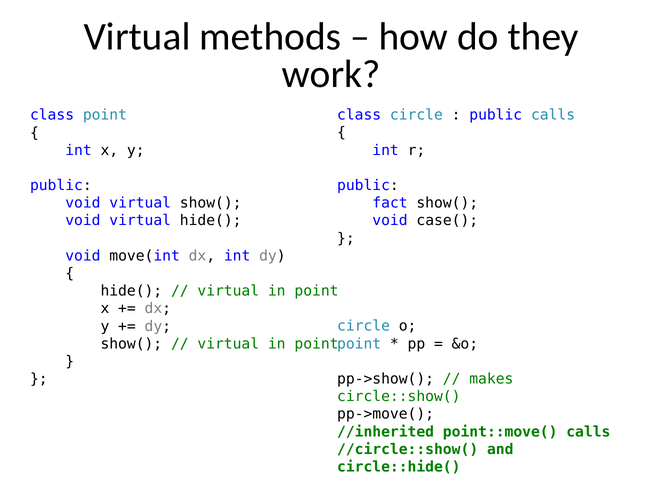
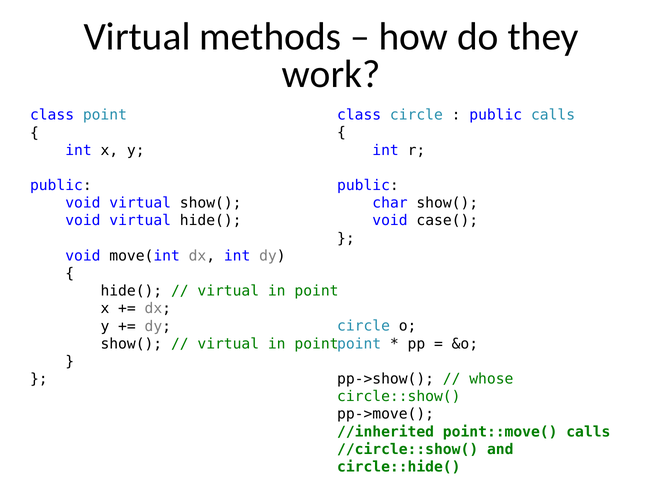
fact: fact -> char
makes: makes -> whose
